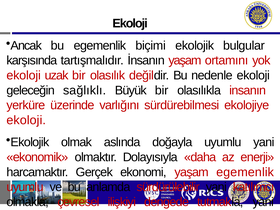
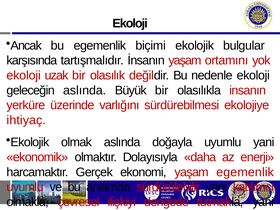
geleceğin sağlıklı: sağlıklı -> aslında
ekoloji at (26, 120): ekoloji -> ihtiyaç
